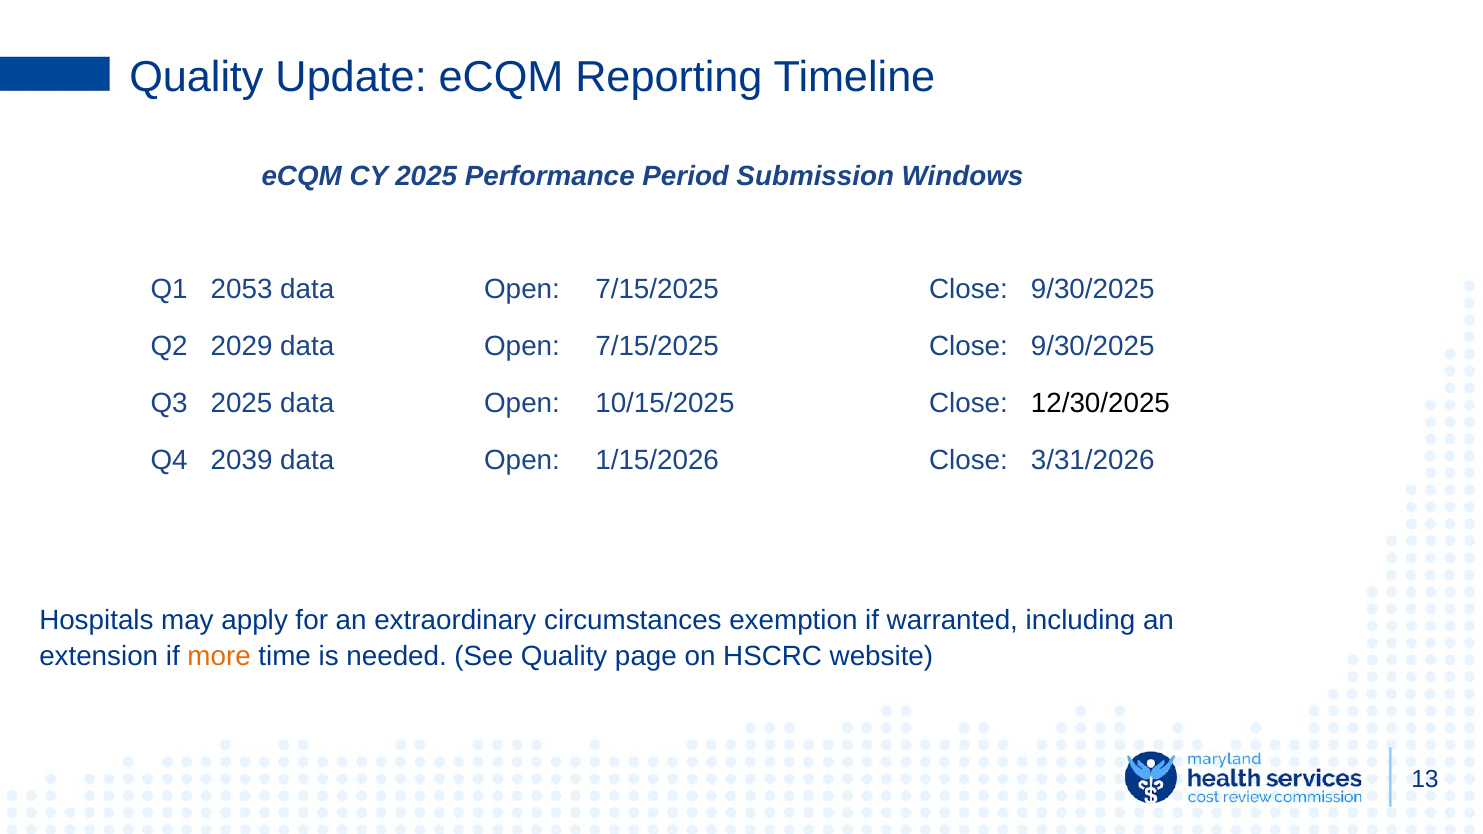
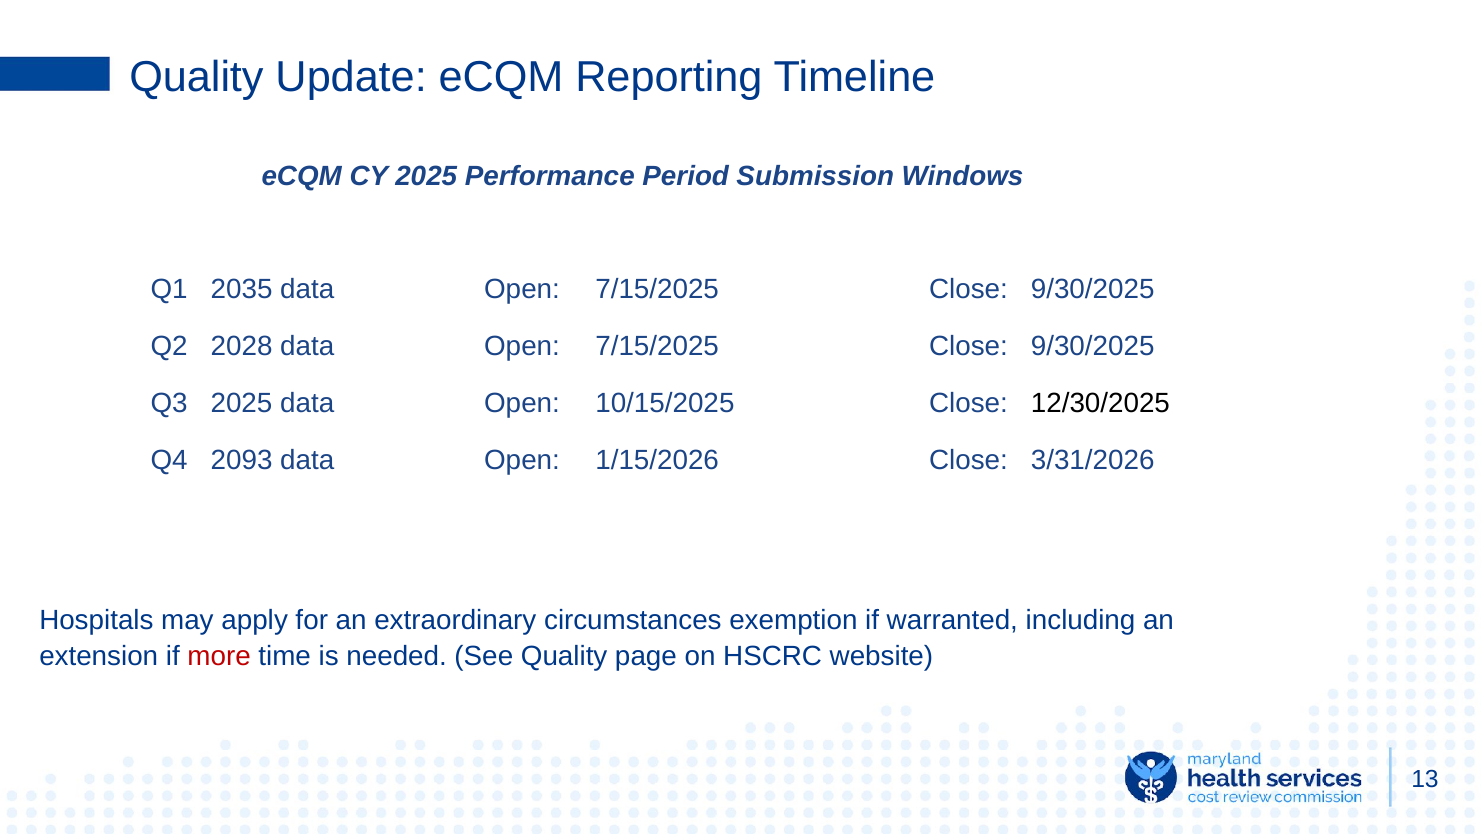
2053: 2053 -> 2035
2029: 2029 -> 2028
2039: 2039 -> 2093
more colour: orange -> red
